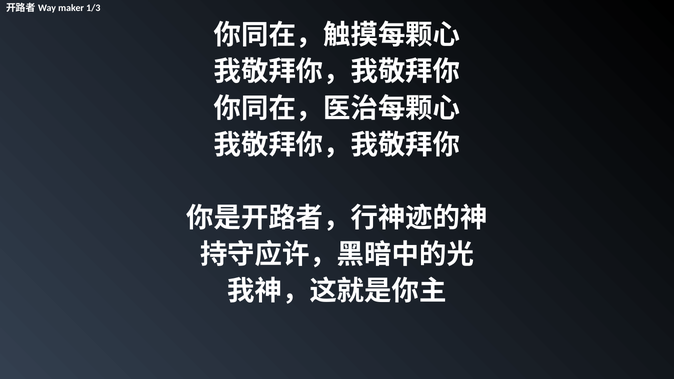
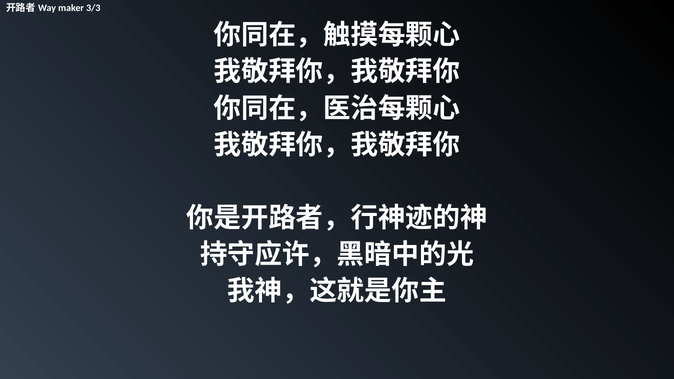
1/3: 1/3 -> 3/3
